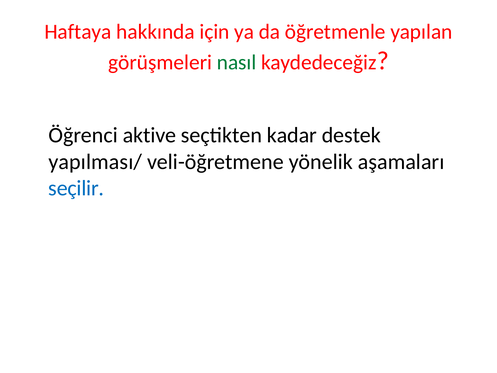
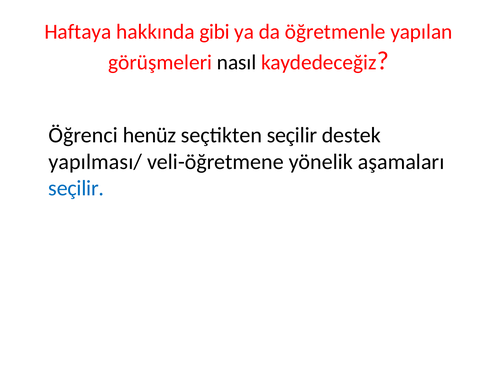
için: için -> gibi
nasıl colour: green -> black
aktive: aktive -> henüz
seçtikten kadar: kadar -> seçilir
